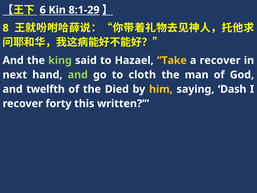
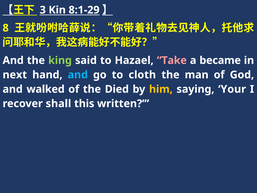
6: 6 -> 3
Take colour: yellow -> pink
a recover: recover -> became
and at (78, 75) colour: light green -> light blue
twelfth: twelfth -> walked
Dash: Dash -> Your
forty: forty -> shall
